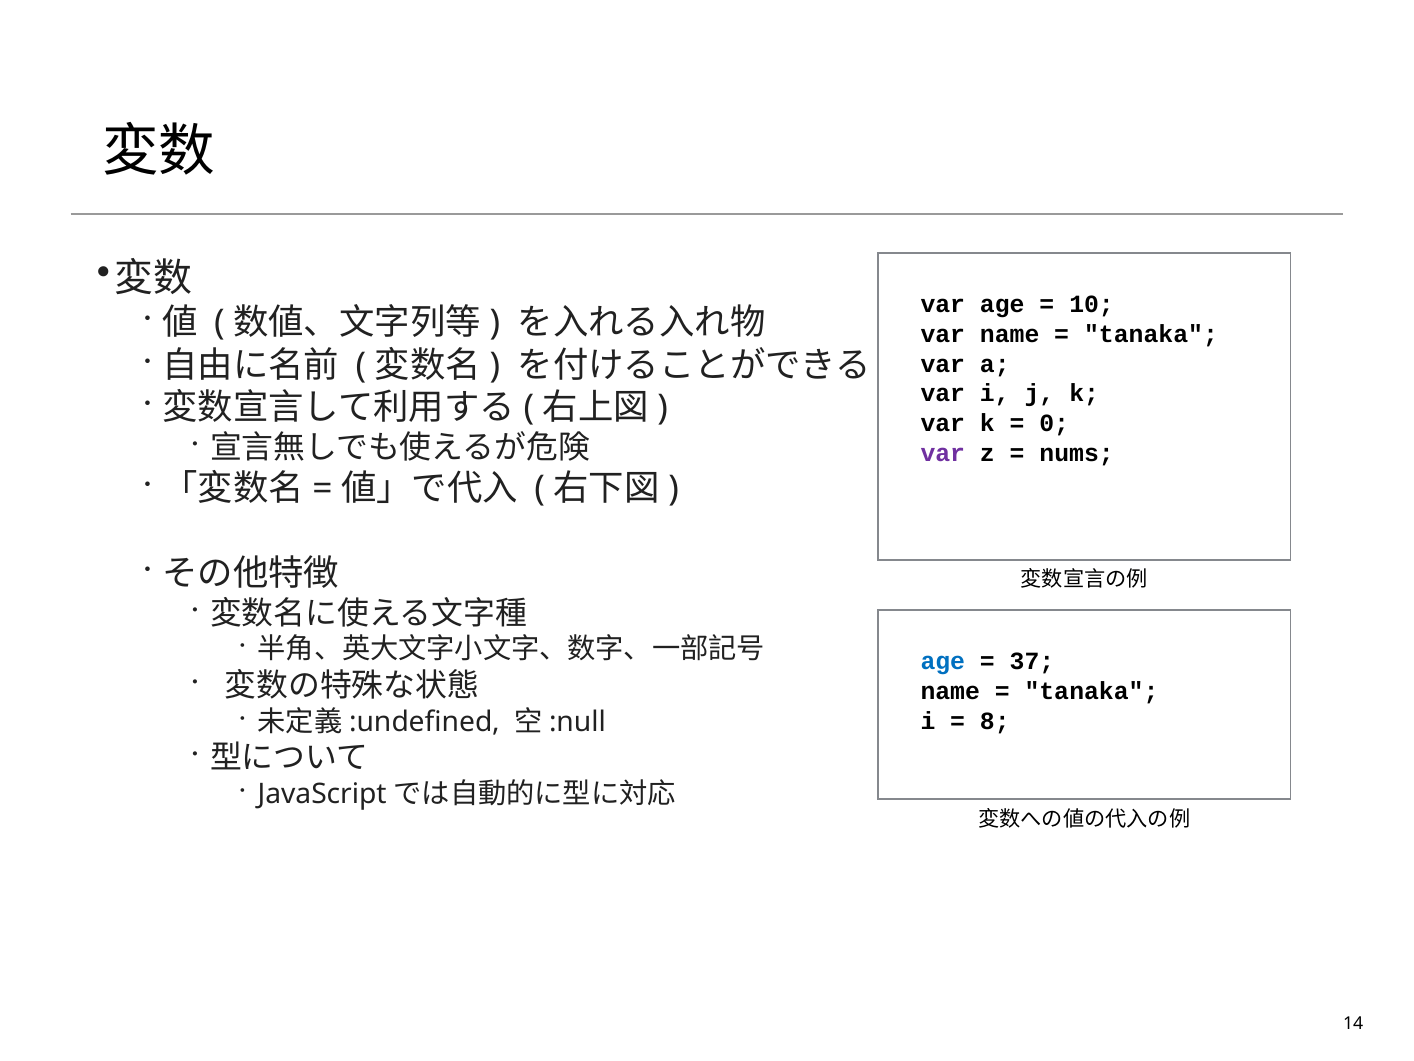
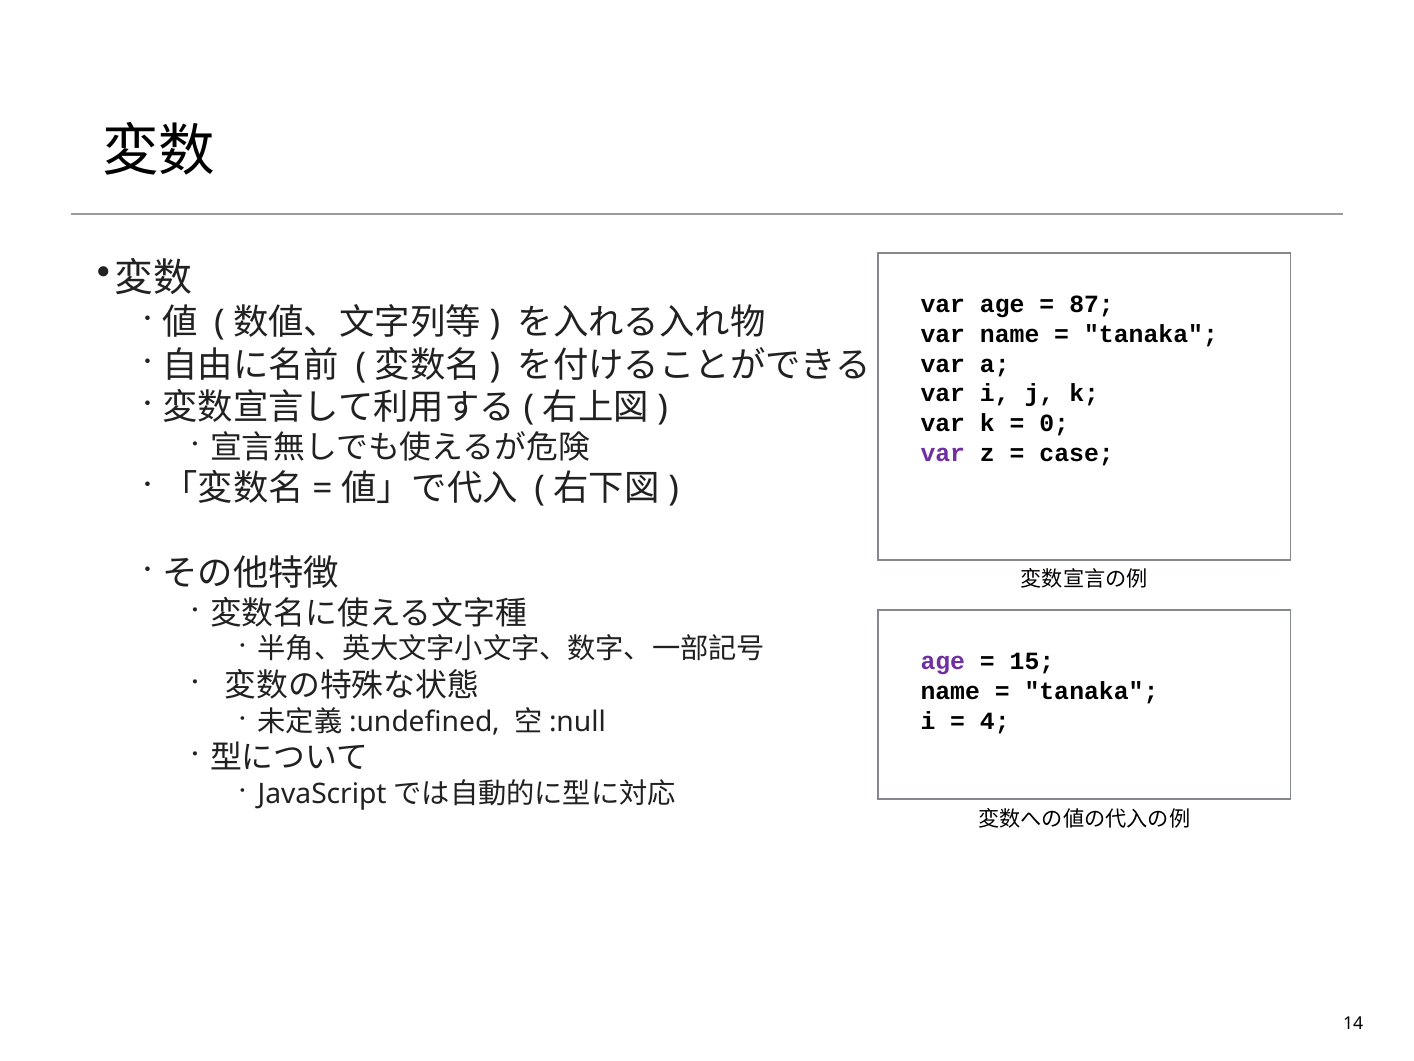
10: 10 -> 87
nums: nums -> case
age at (943, 661) colour: blue -> purple
37: 37 -> 15
8: 8 -> 4
